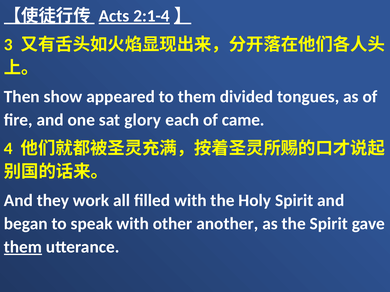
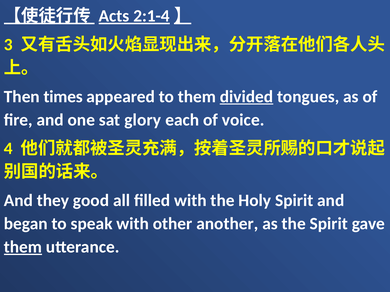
show: show -> times
divided underline: none -> present
came: came -> voice
work: work -> good
